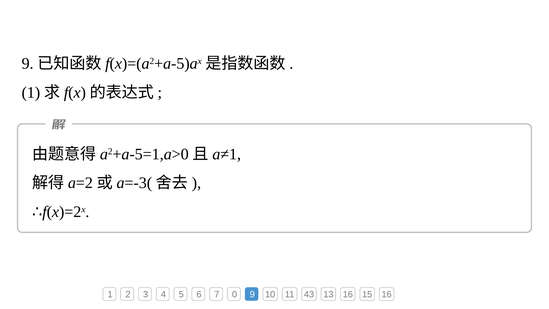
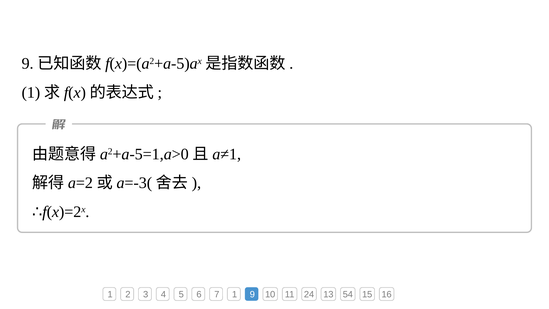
7 0: 0 -> 1
43: 43 -> 24
13 16: 16 -> 54
